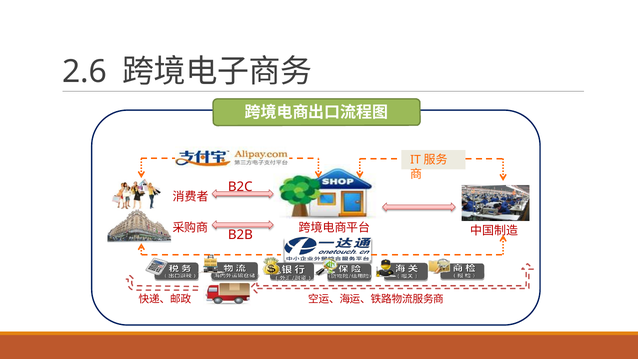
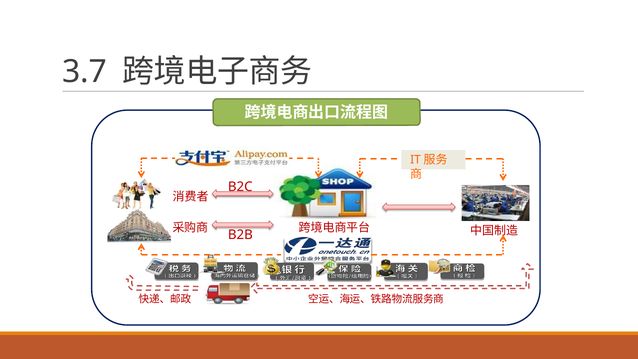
2.6: 2.6 -> 3.7
